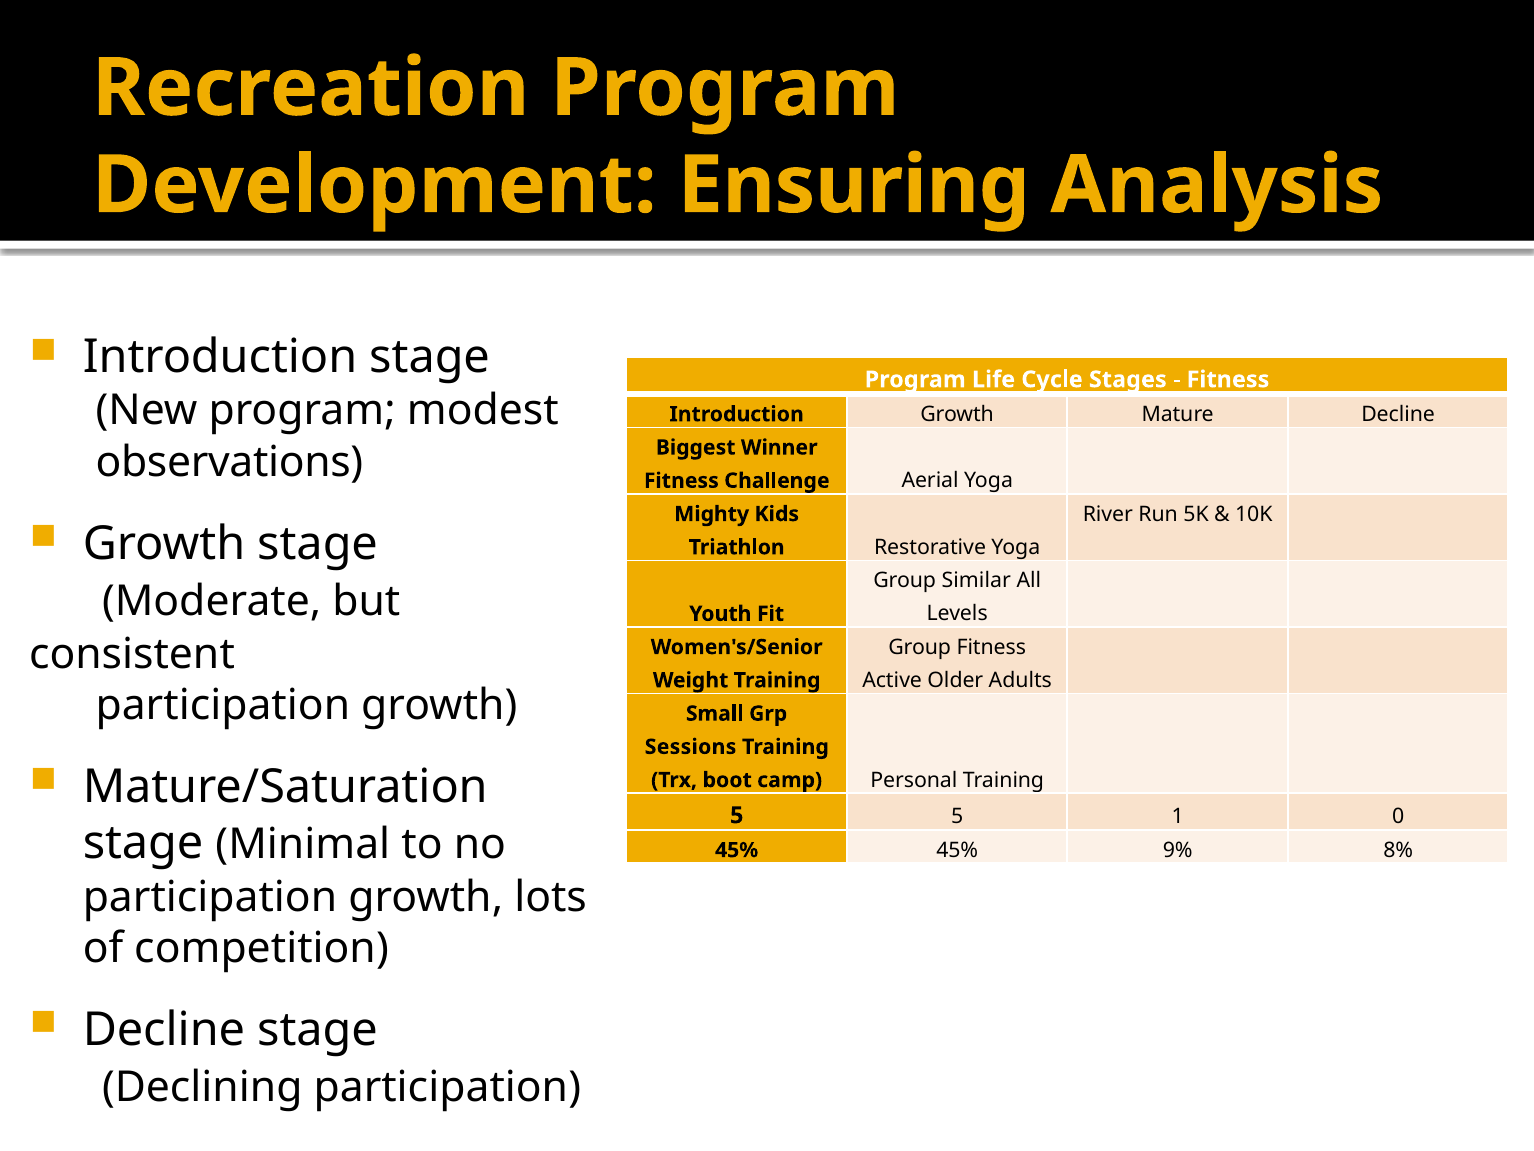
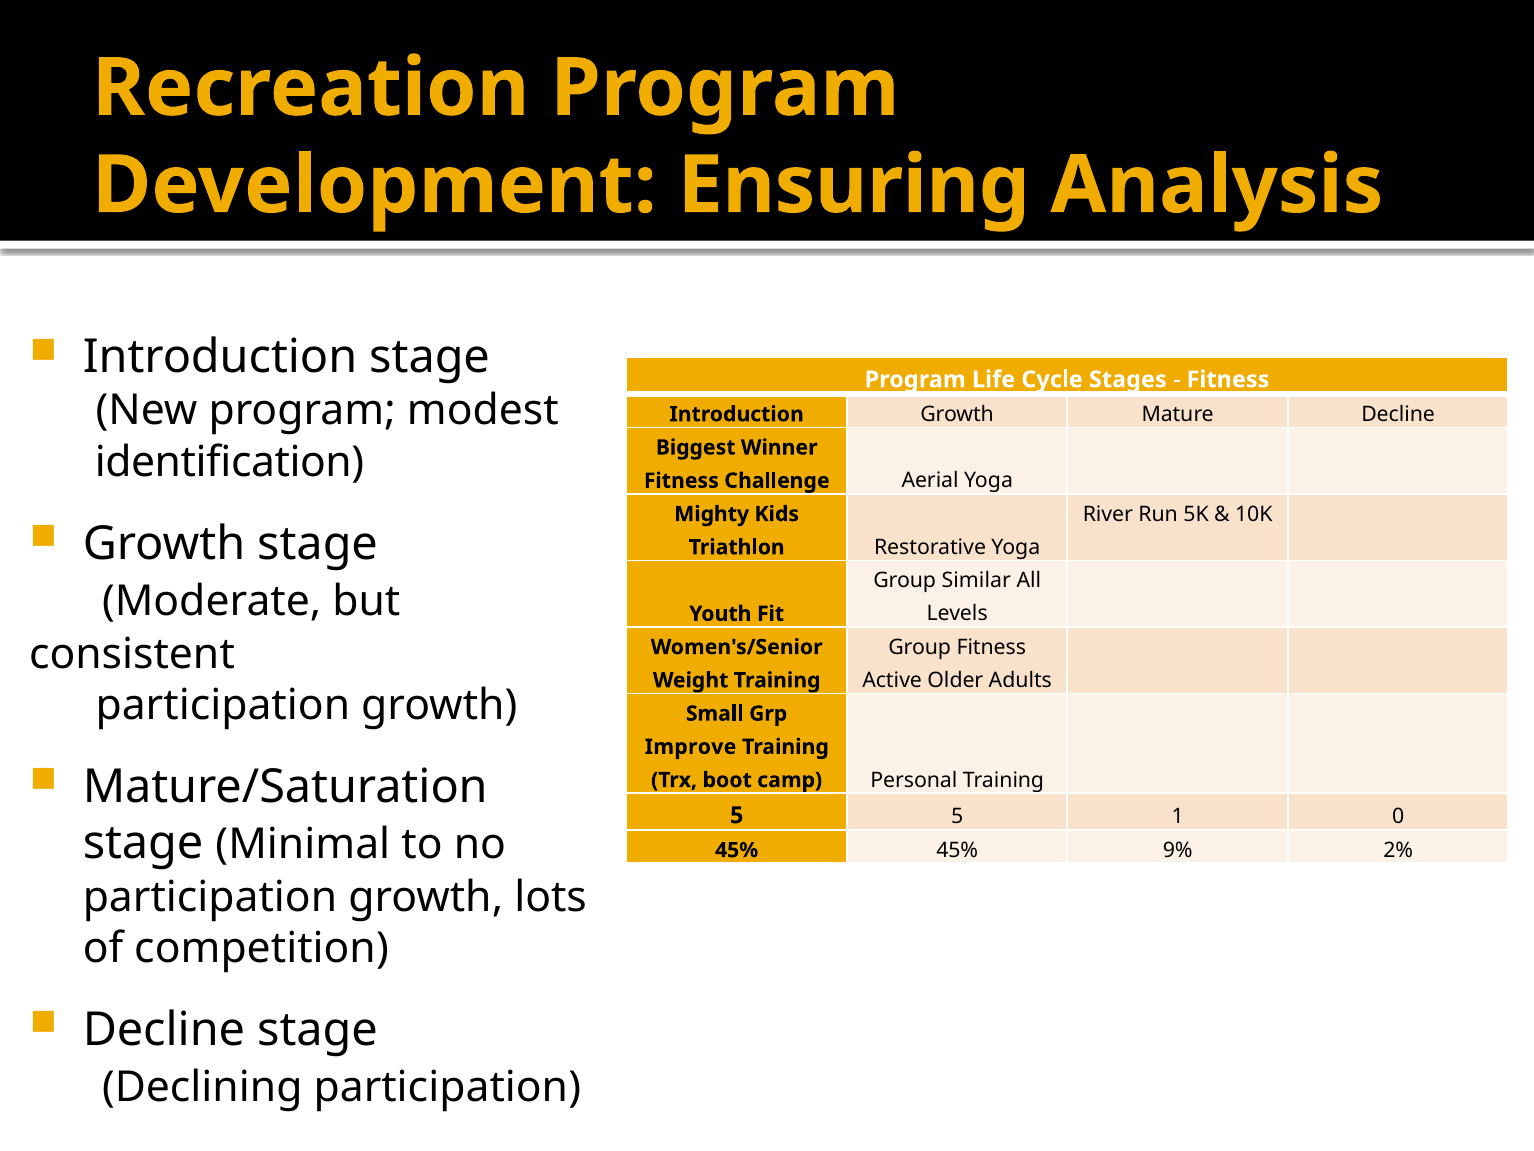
observations: observations -> identification
Sessions: Sessions -> Improve
8%: 8% -> 2%
